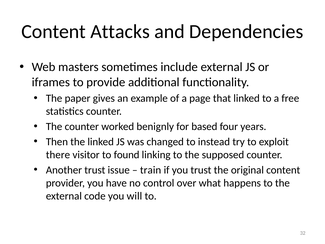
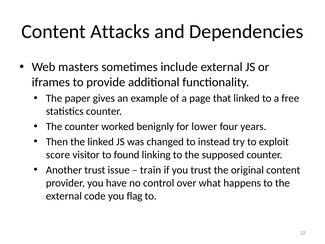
based: based -> lower
there: there -> score
will: will -> flag
